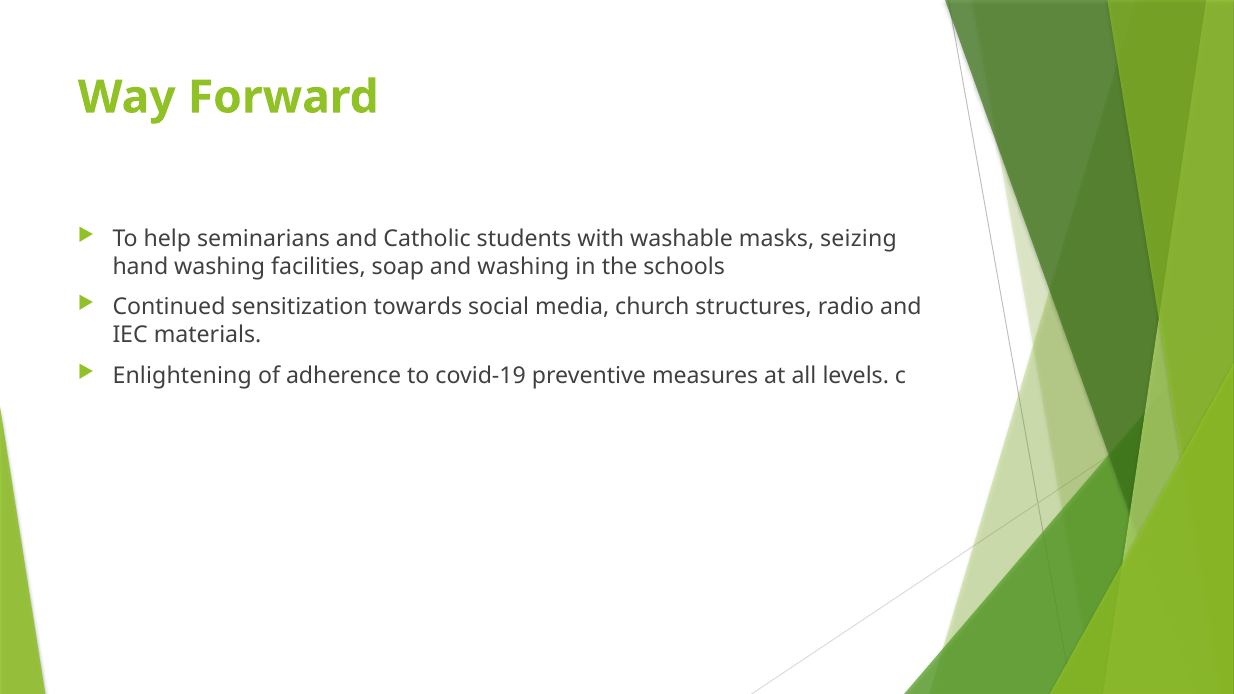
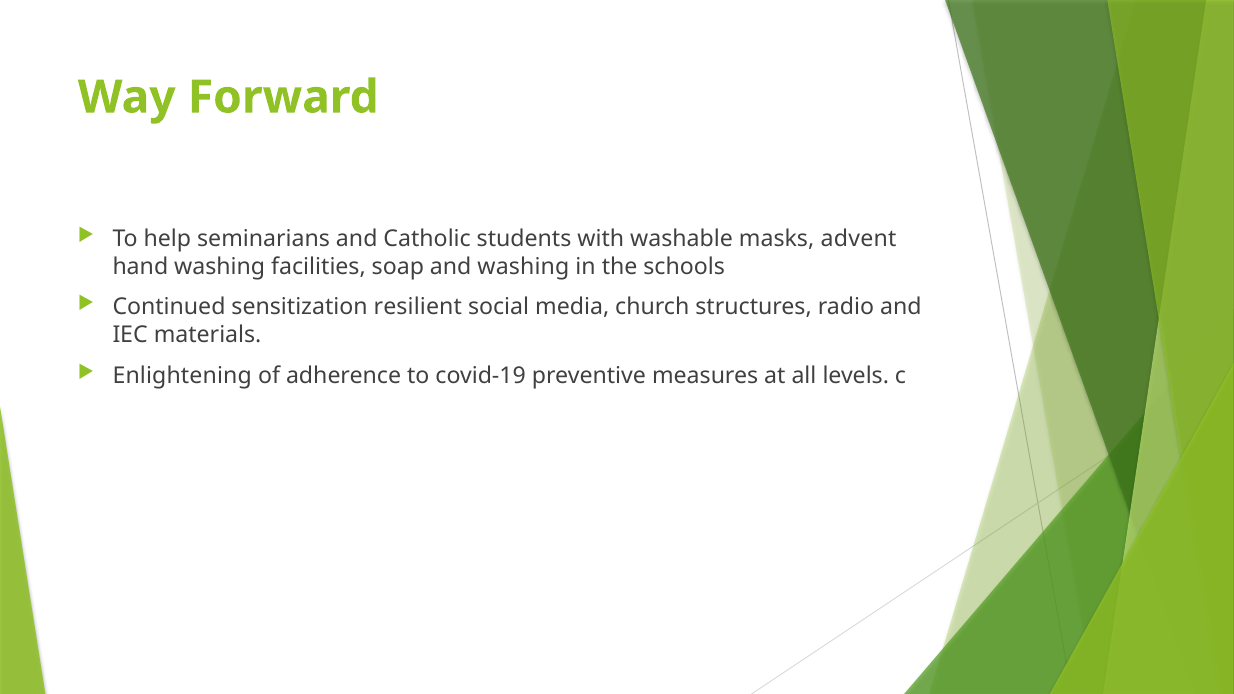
seizing: seizing -> advent
towards: towards -> resilient
